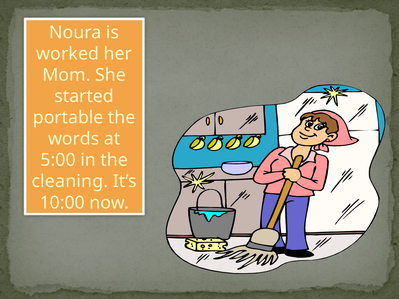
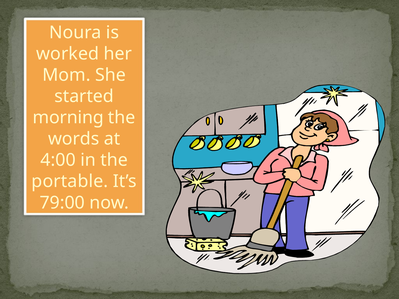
portable: portable -> morning
5:00: 5:00 -> 4:00
cleaning: cleaning -> portable
10:00: 10:00 -> 79:00
